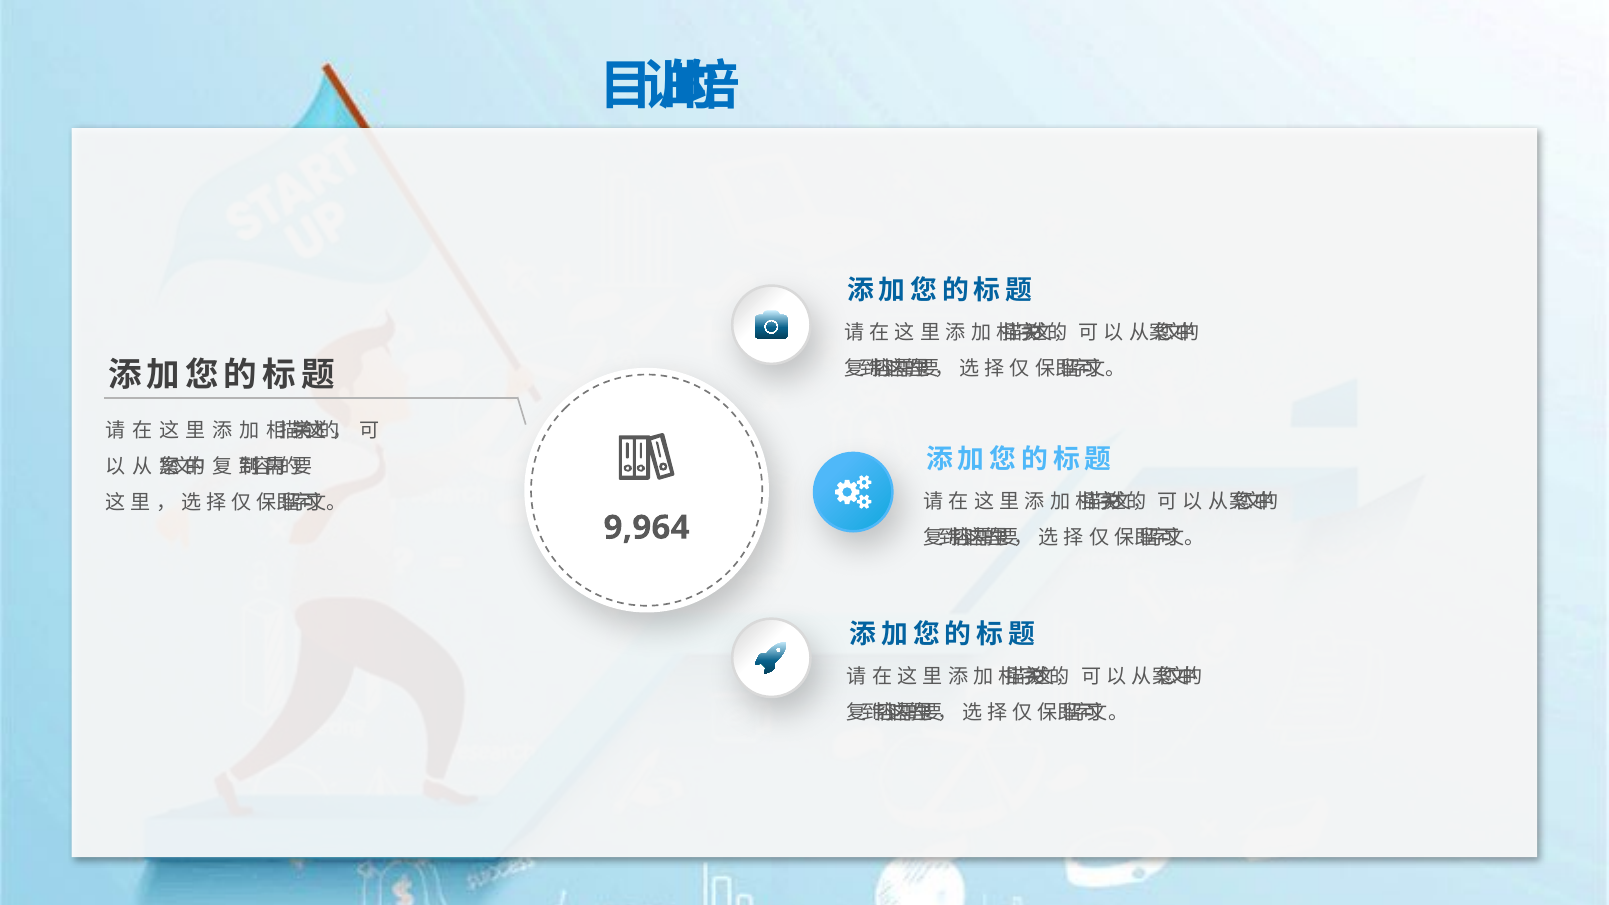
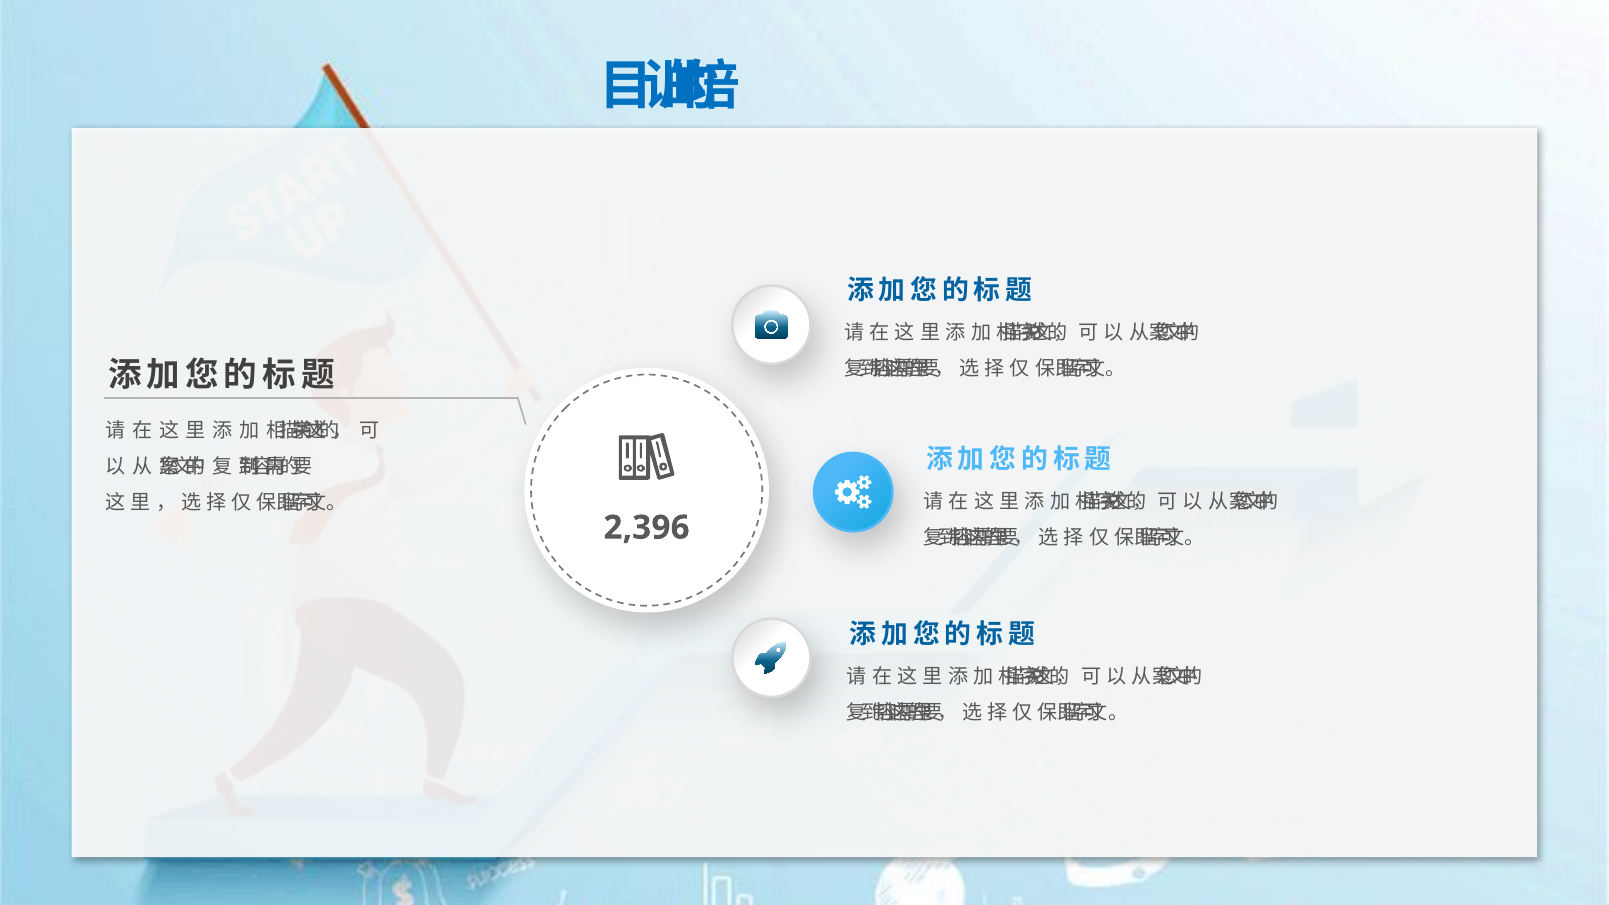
9,964: 9,964 -> 2,396
